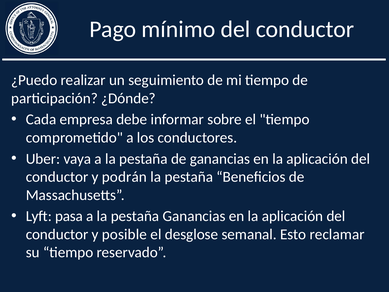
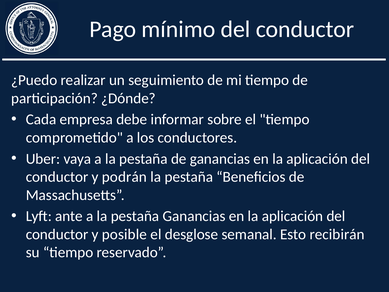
pasa: pasa -> ante
reclamar: reclamar -> recibirán
